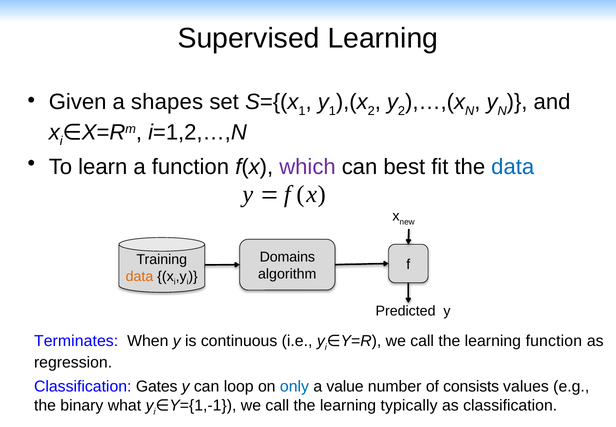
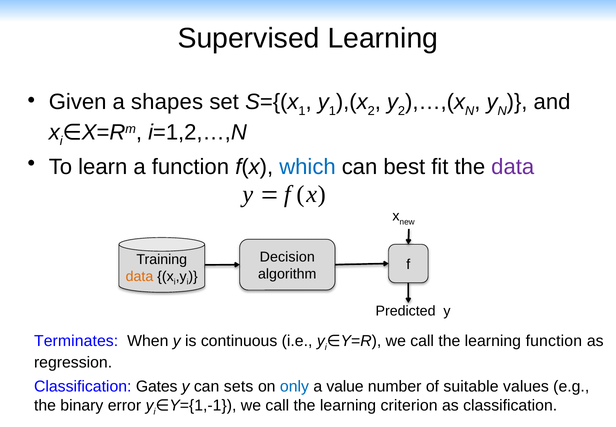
which colour: purple -> blue
data at (513, 167) colour: blue -> purple
Domains: Domains -> Decision
loop: loop -> sets
consists: consists -> suitable
what: what -> error
typically: typically -> criterion
